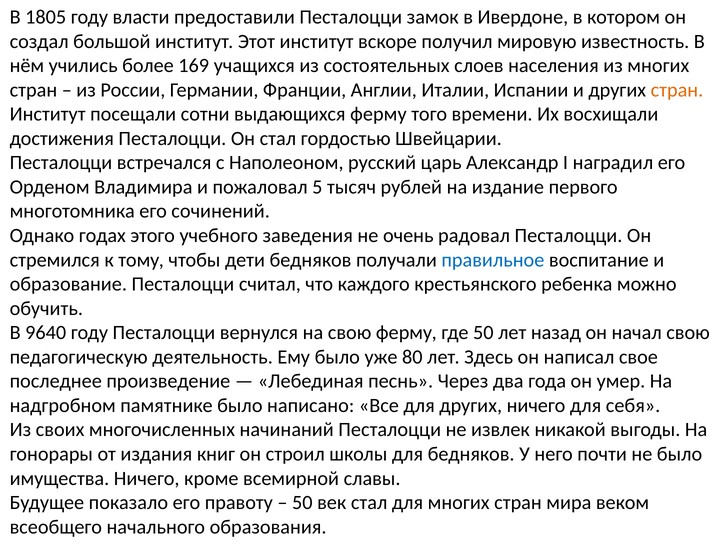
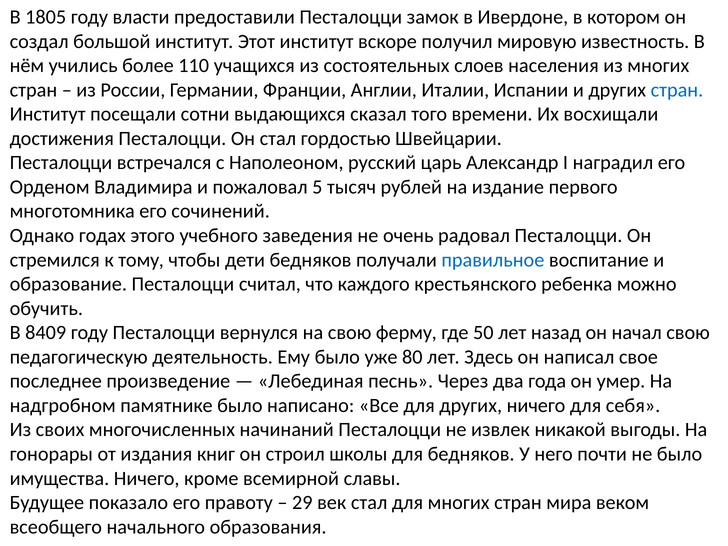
169: 169 -> 110
стран at (677, 90) colour: orange -> blue
выдающихся ферму: ферму -> сказал
9640: 9640 -> 8409
50 at (302, 503): 50 -> 29
